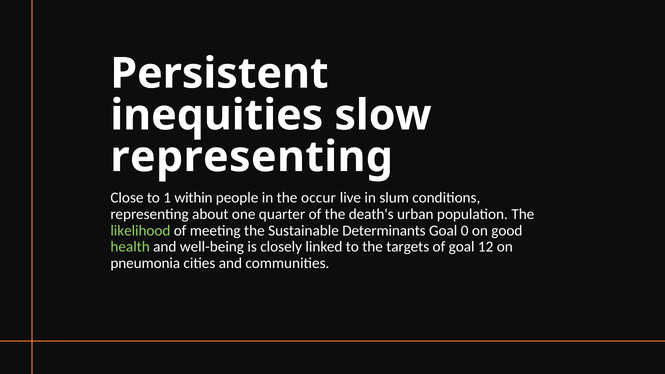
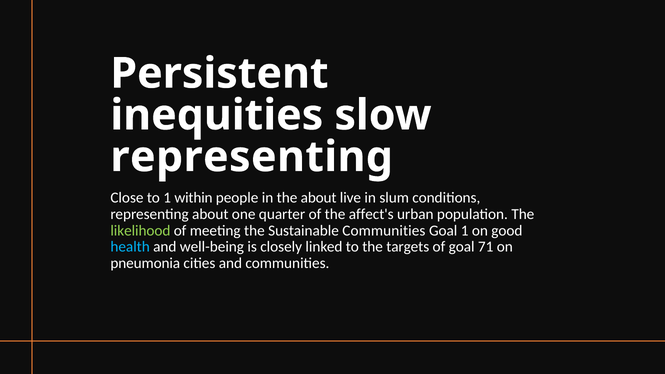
the occur: occur -> about
death's: death's -> affect's
Sustainable Determinants: Determinants -> Communities
Goal 0: 0 -> 1
health colour: light green -> light blue
12: 12 -> 71
